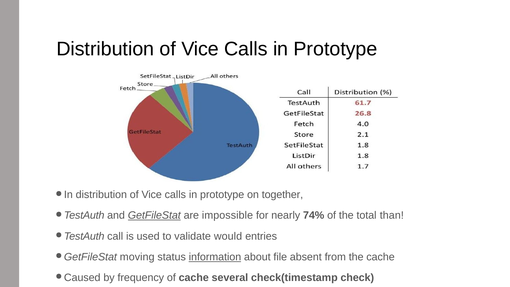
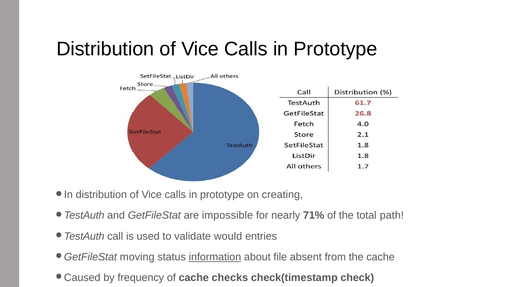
together: together -> creating
GetFileStat underline: present -> none
74%: 74% -> 71%
than: than -> path
several: several -> checks
